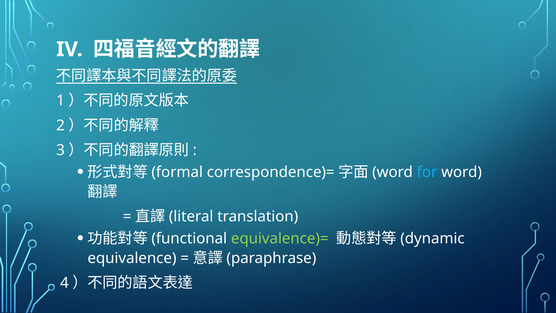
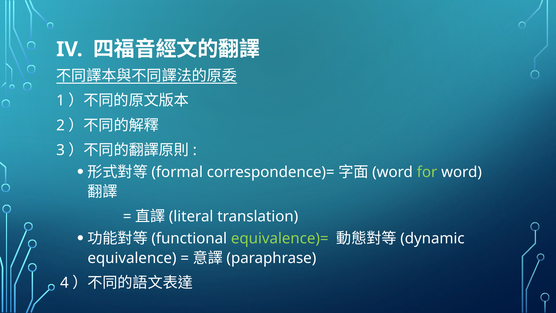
for colour: light blue -> light green
